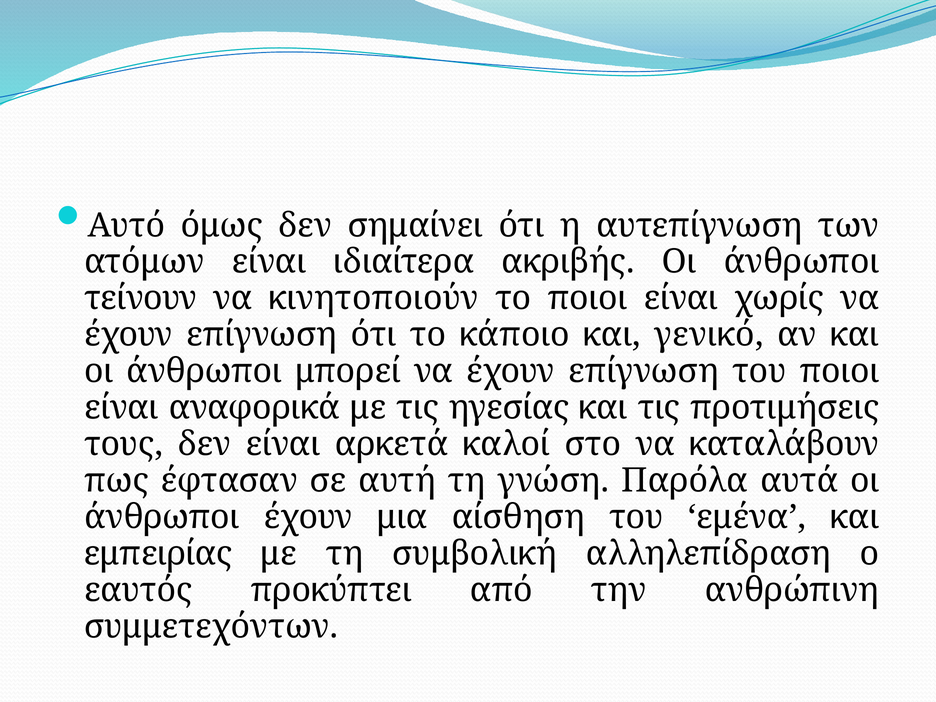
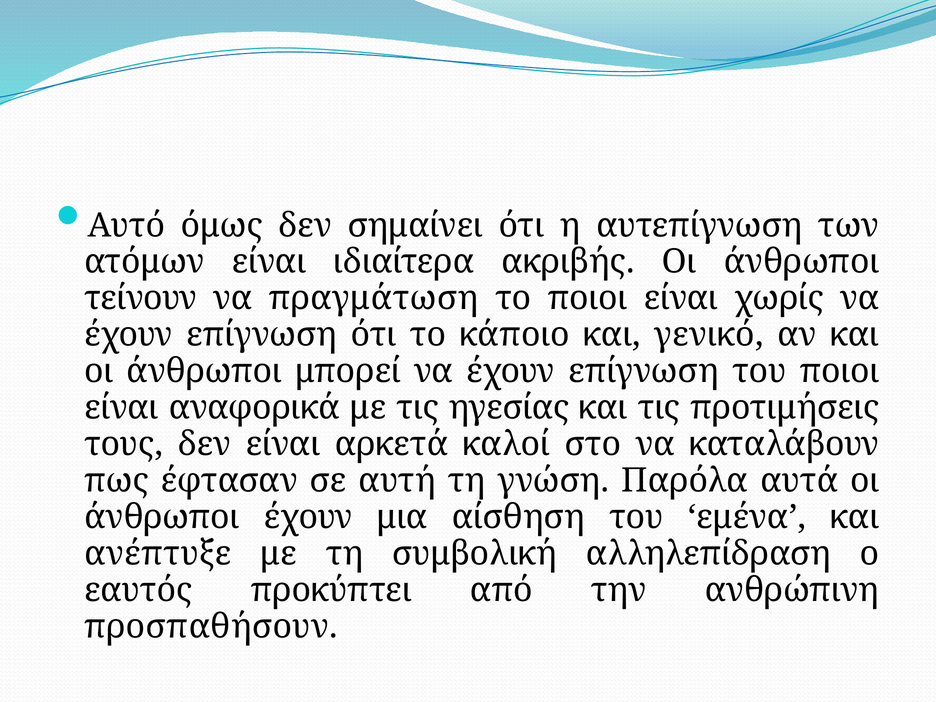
κινητοποιούν: κινητοποιούν -> πραγμάτωση
εμπειρίας: εμπειρίας -> ανέπτυξε
συμμετεχόντων: συμμετεχόντων -> προσπαθήσουν
